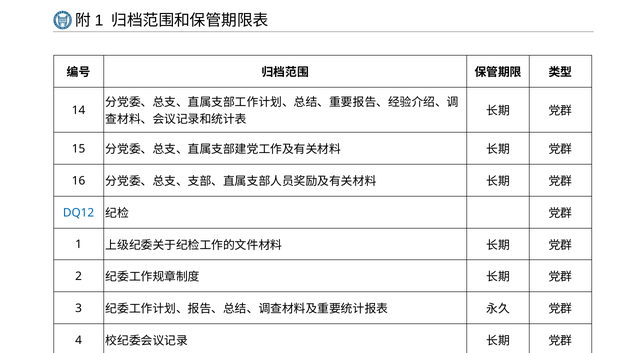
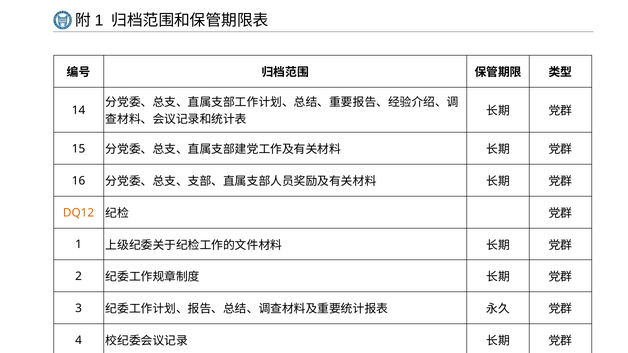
DQ12 colour: blue -> orange
